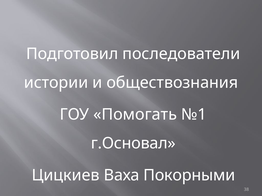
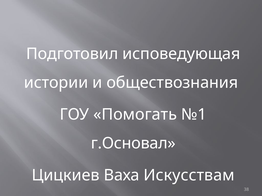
последователи: последователи -> исповедующая
Покорными: Покорными -> Искусствам
